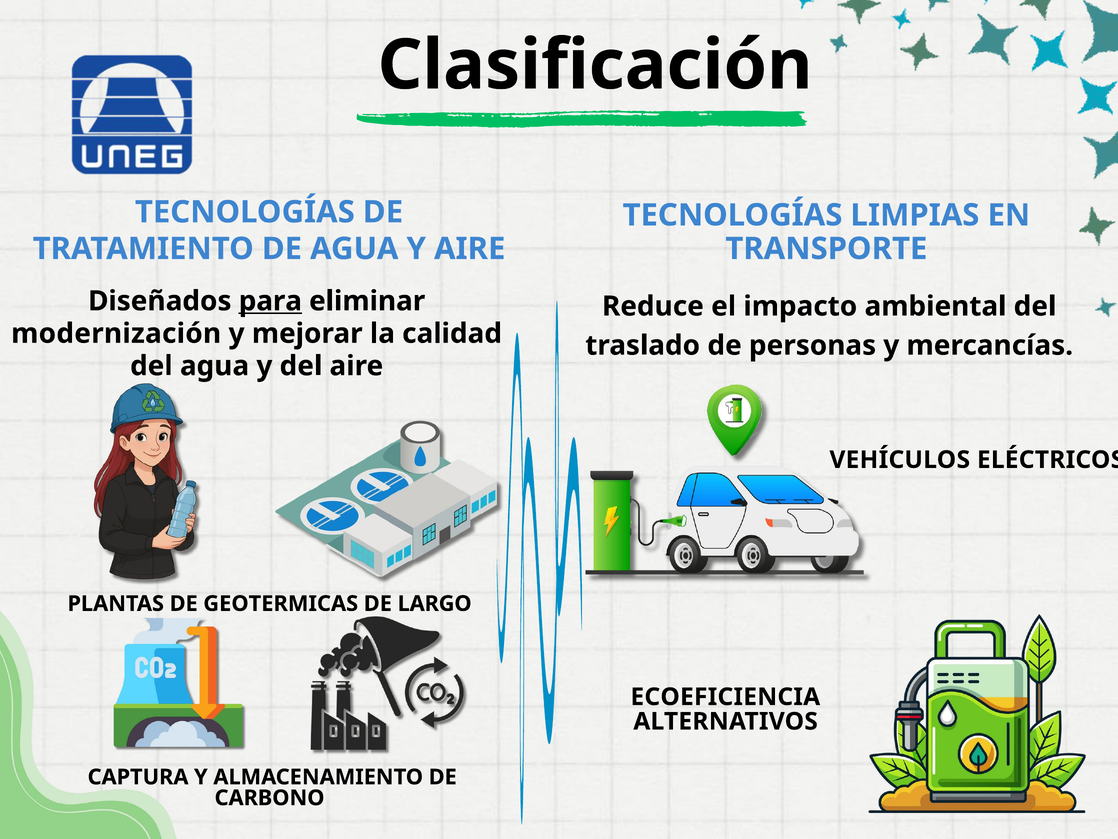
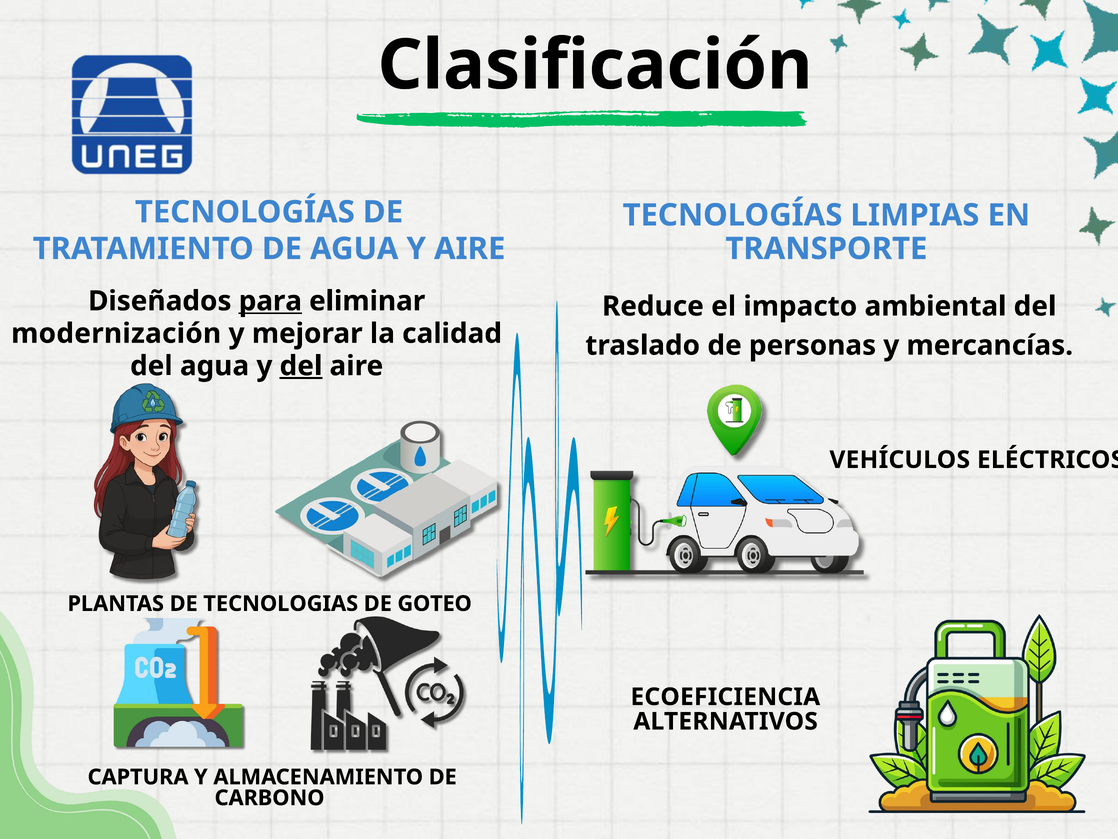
del at (301, 366) underline: none -> present
GEOTERMICAS: GEOTERMICAS -> TECNOLOGIAS
LARGO: LARGO -> GOTEO
